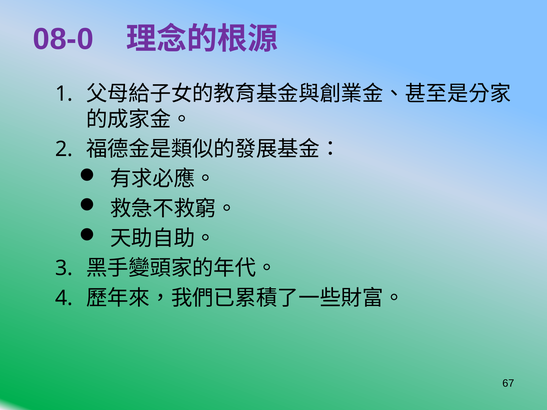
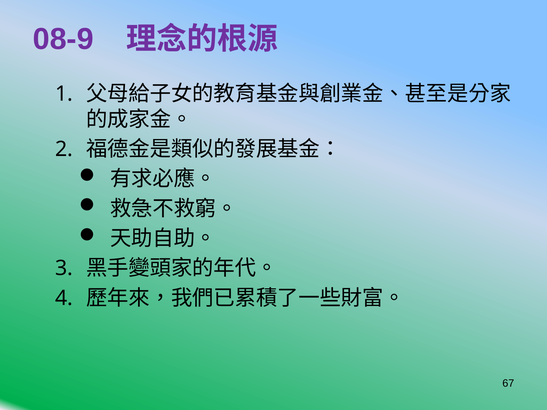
08-0: 08-0 -> 08-9
